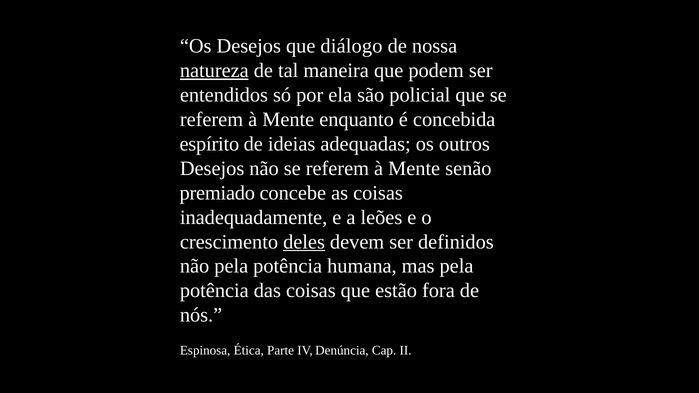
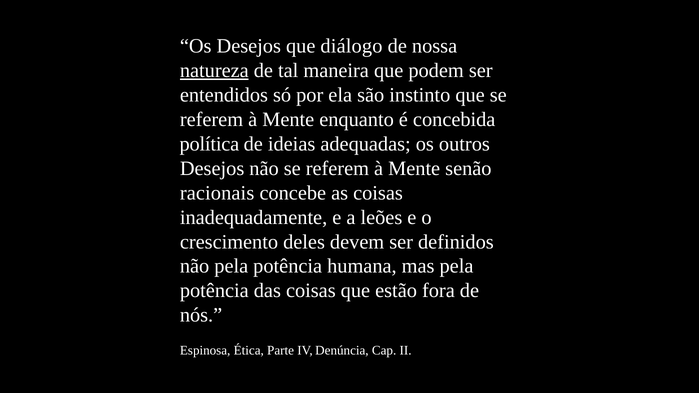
policial: policial -> instinto
espírito: espírito -> política
premiado: premiado -> racionais
deles underline: present -> none
